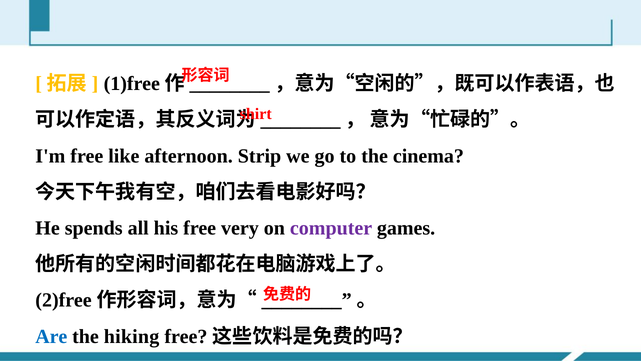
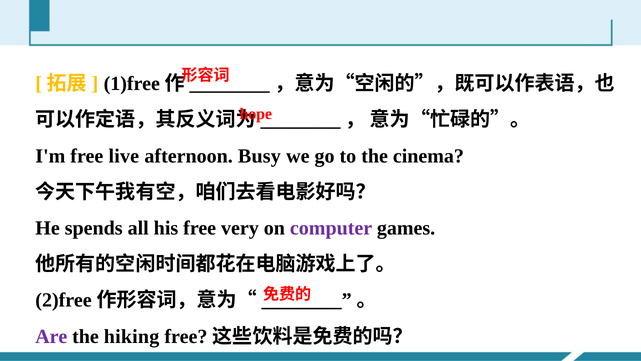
shirt: shirt -> hope
like: like -> live
Strip: Strip -> Busy
Are colour: blue -> purple
